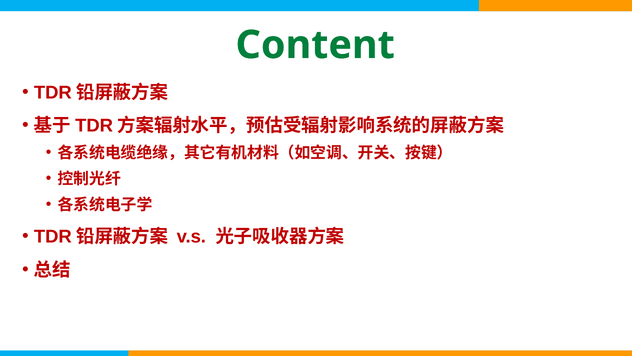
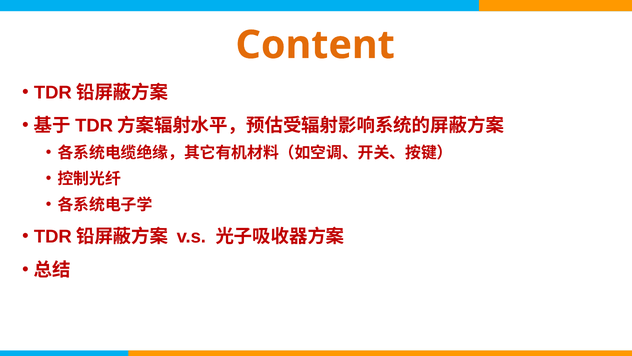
Content colour: green -> orange
